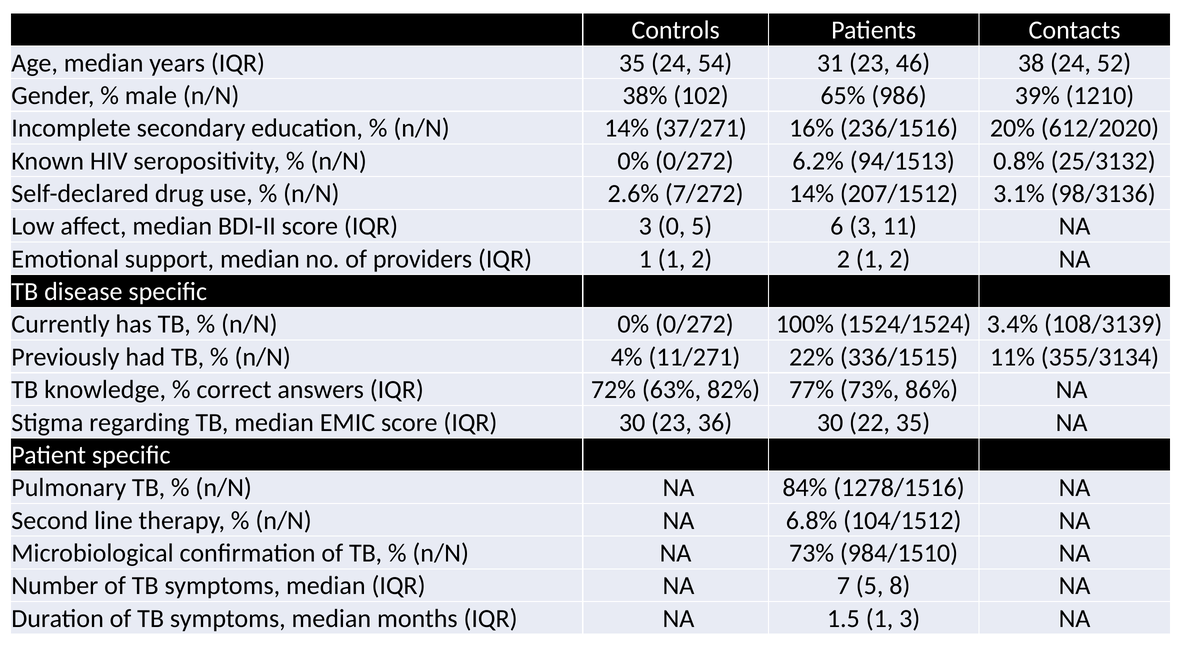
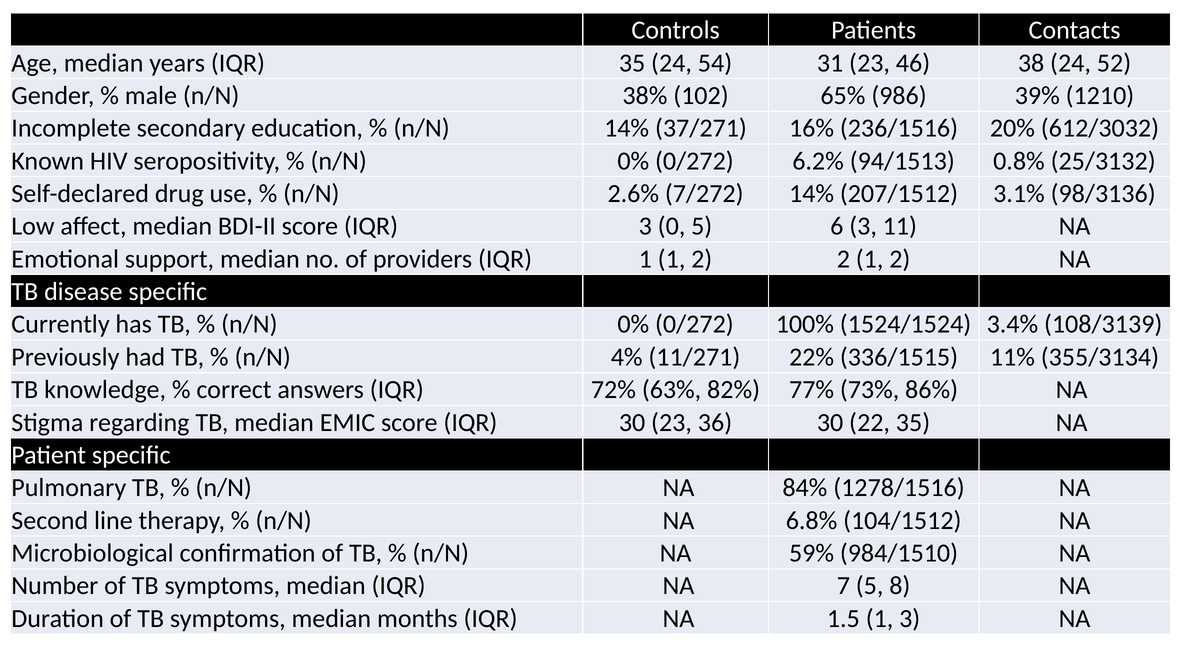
612/2020: 612/2020 -> 612/3032
NA 73%: 73% -> 59%
